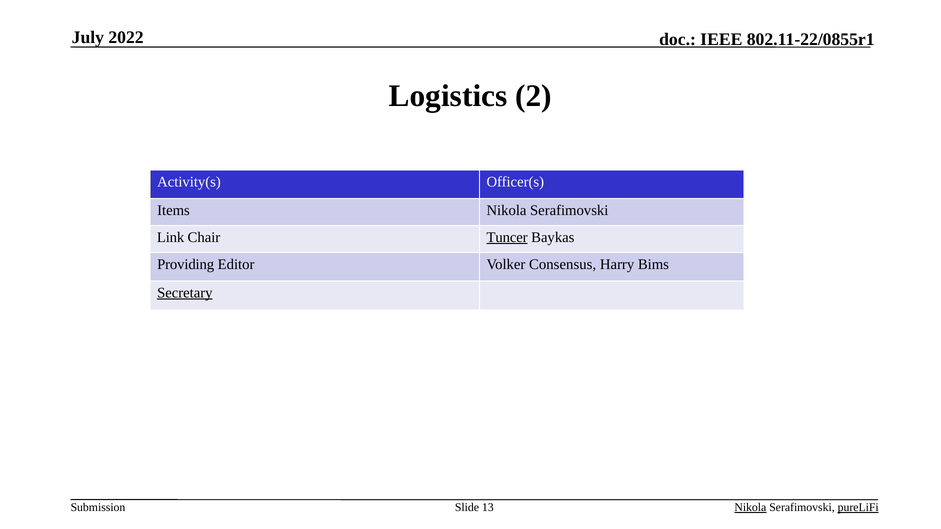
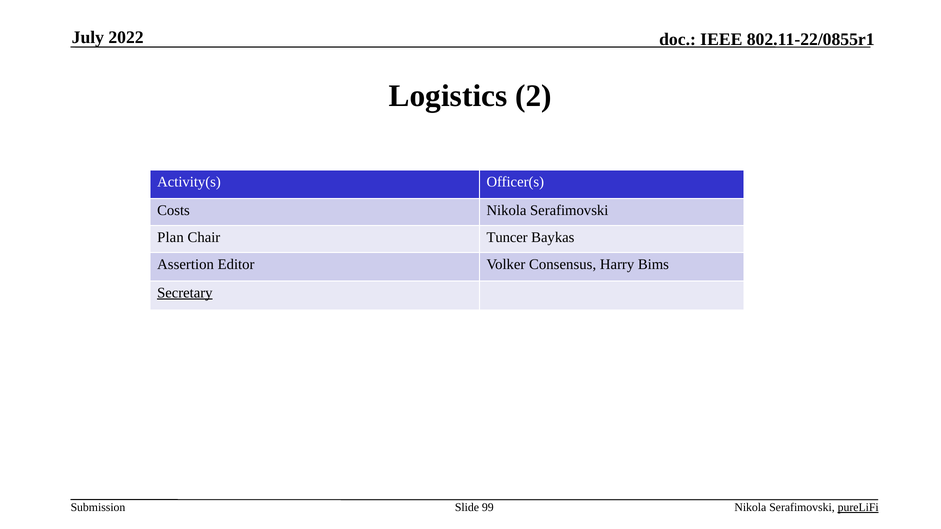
Items: Items -> Costs
Link: Link -> Plan
Tuncer underline: present -> none
Providing: Providing -> Assertion
13: 13 -> 99
Nikola at (750, 508) underline: present -> none
